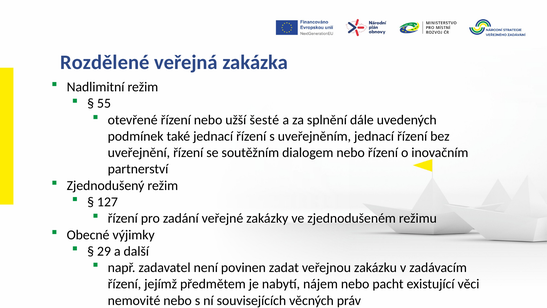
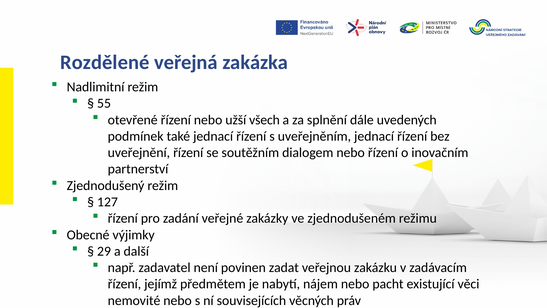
šesté: šesté -> všech
